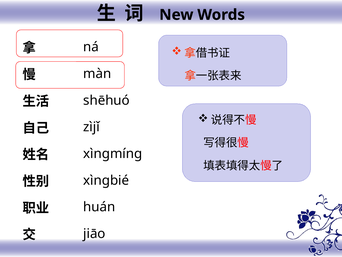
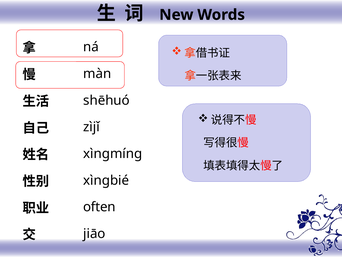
huán: huán -> often
